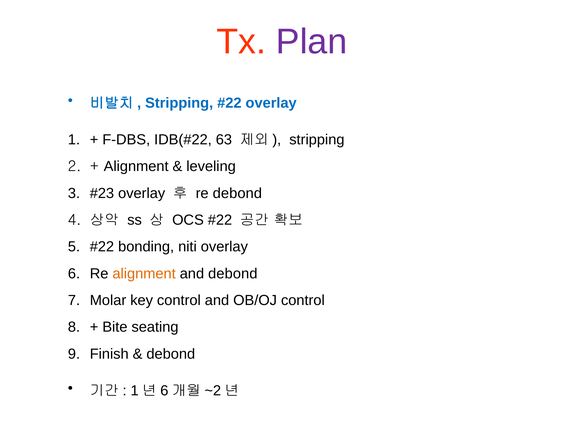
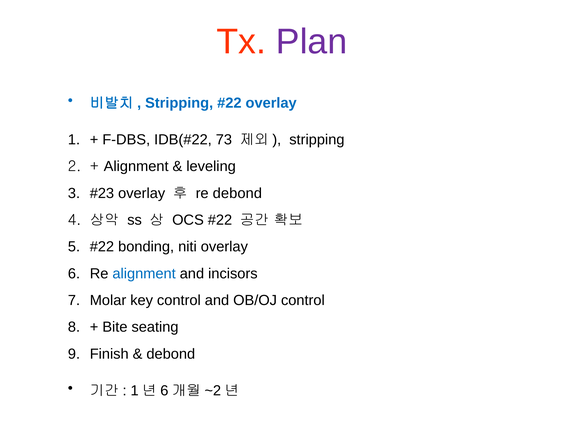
63: 63 -> 73
alignment at (144, 274) colour: orange -> blue
and debond: debond -> incisors
